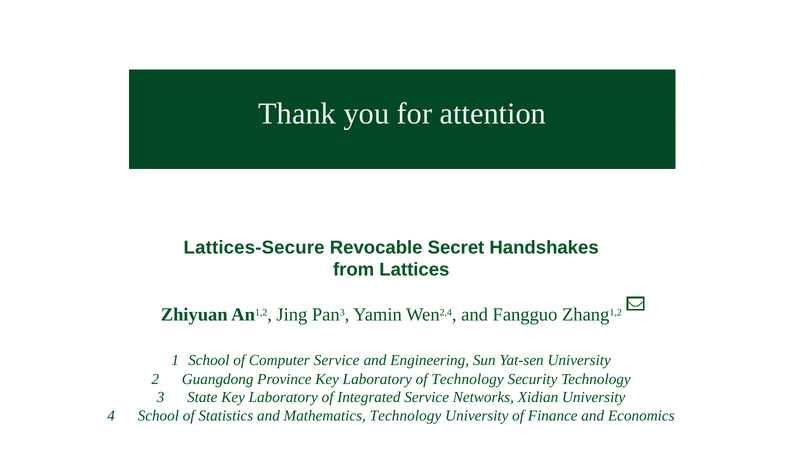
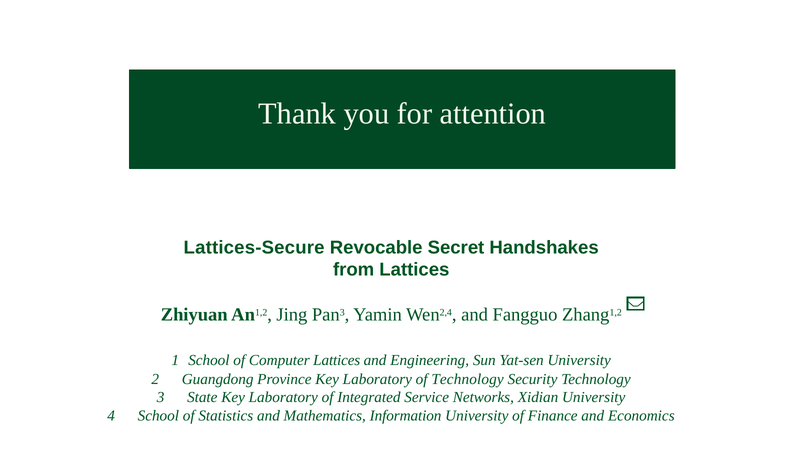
Computer Service: Service -> Lattices
Mathematics Technology: Technology -> Information
